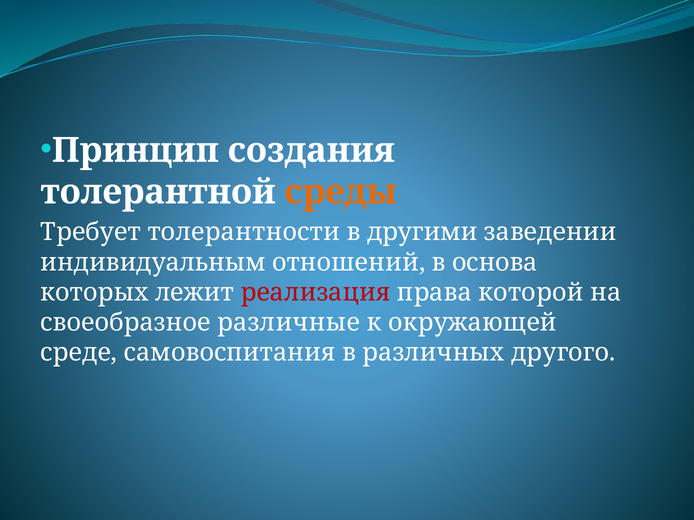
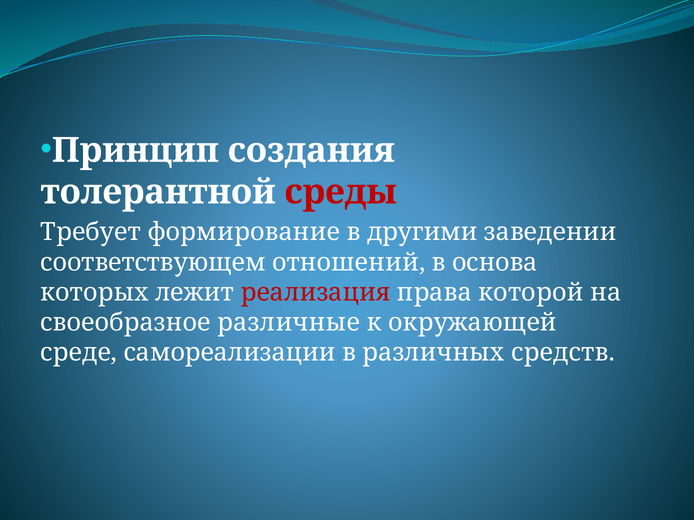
среды colour: orange -> red
толерантности: толерантности -> формирование
индивидуальным: индивидуальным -> соответствующем
самовоспитания: самовоспитания -> самореализации
другого: другого -> средств
